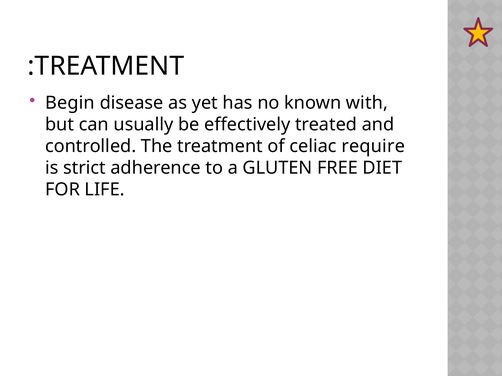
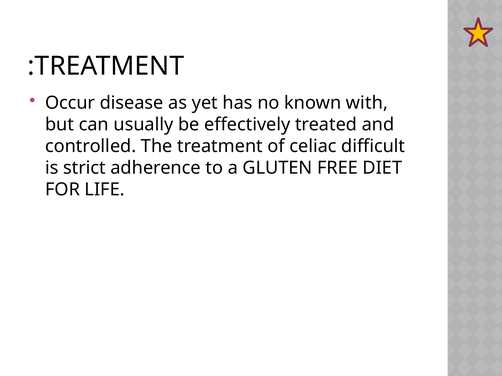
Begin: Begin -> Occur
require: require -> difficult
